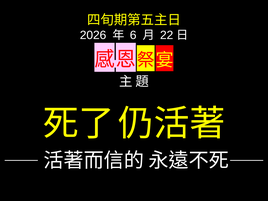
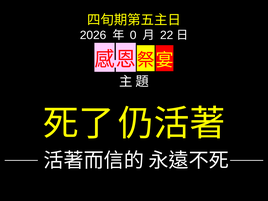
6: 6 -> 0
